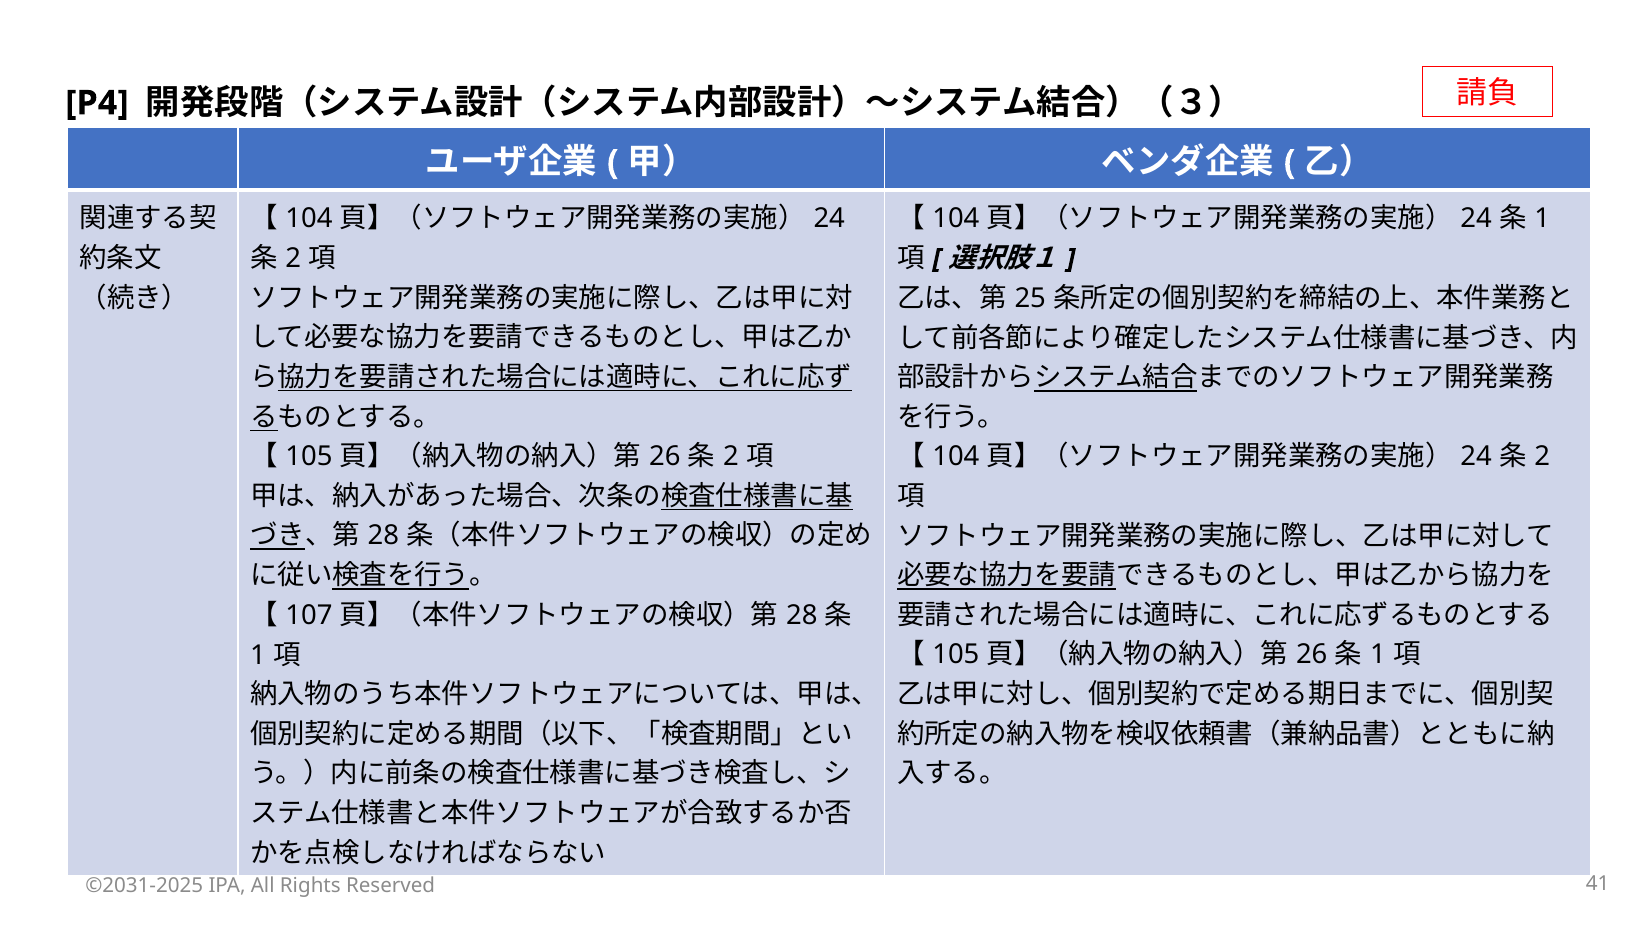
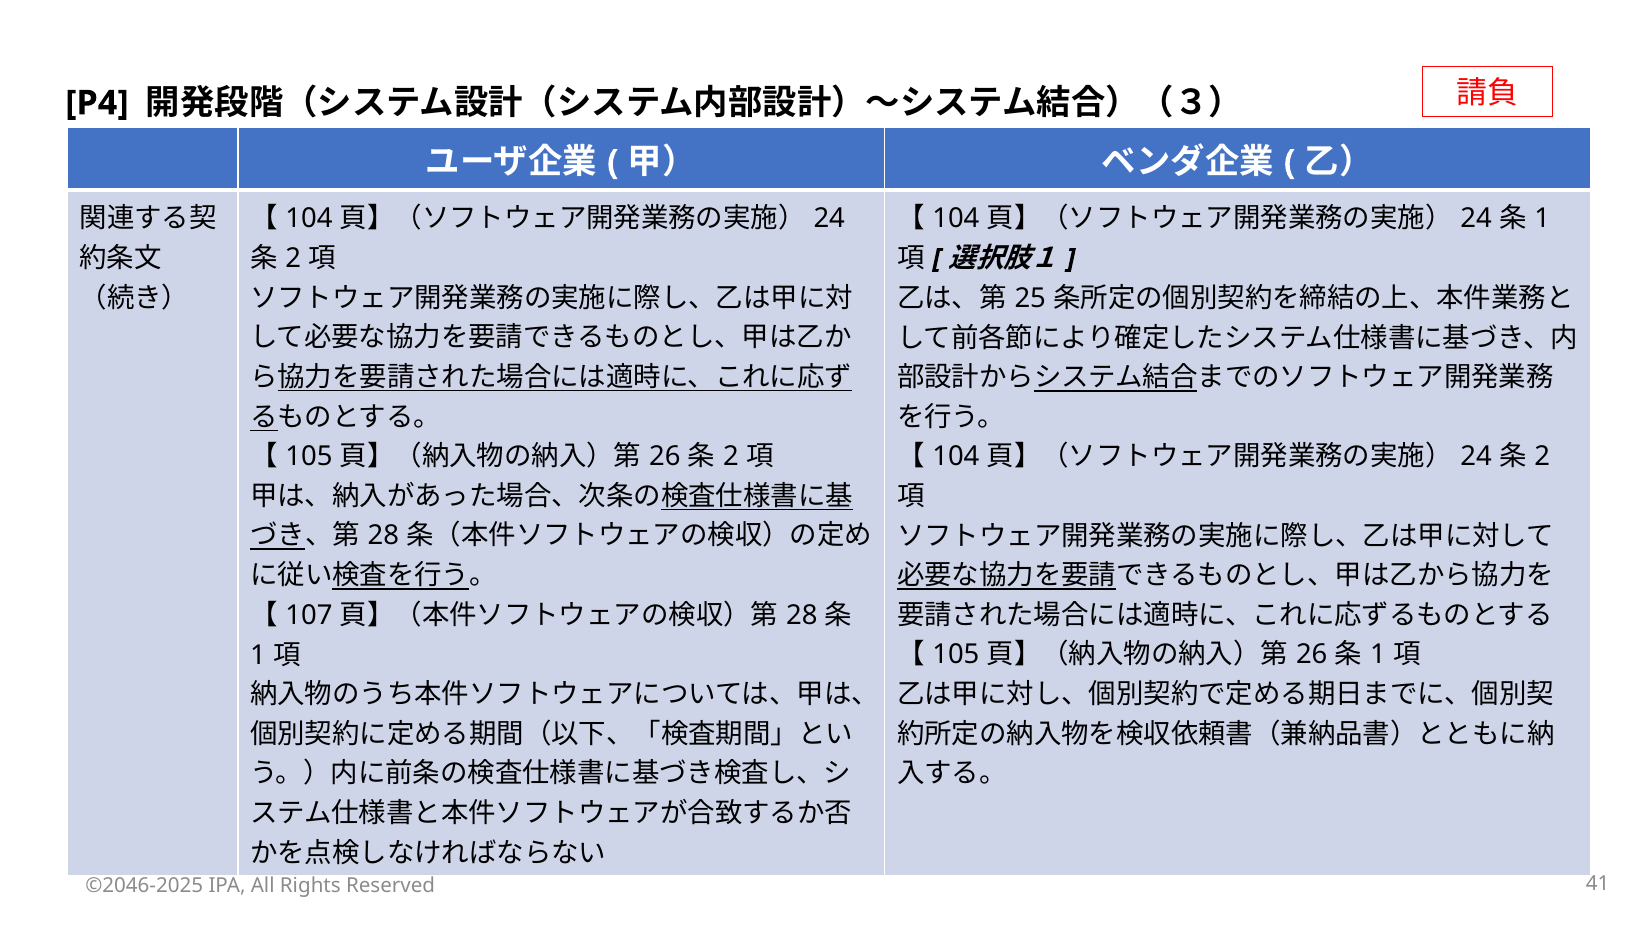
©2031-2025: ©2031-2025 -> ©2046-2025
